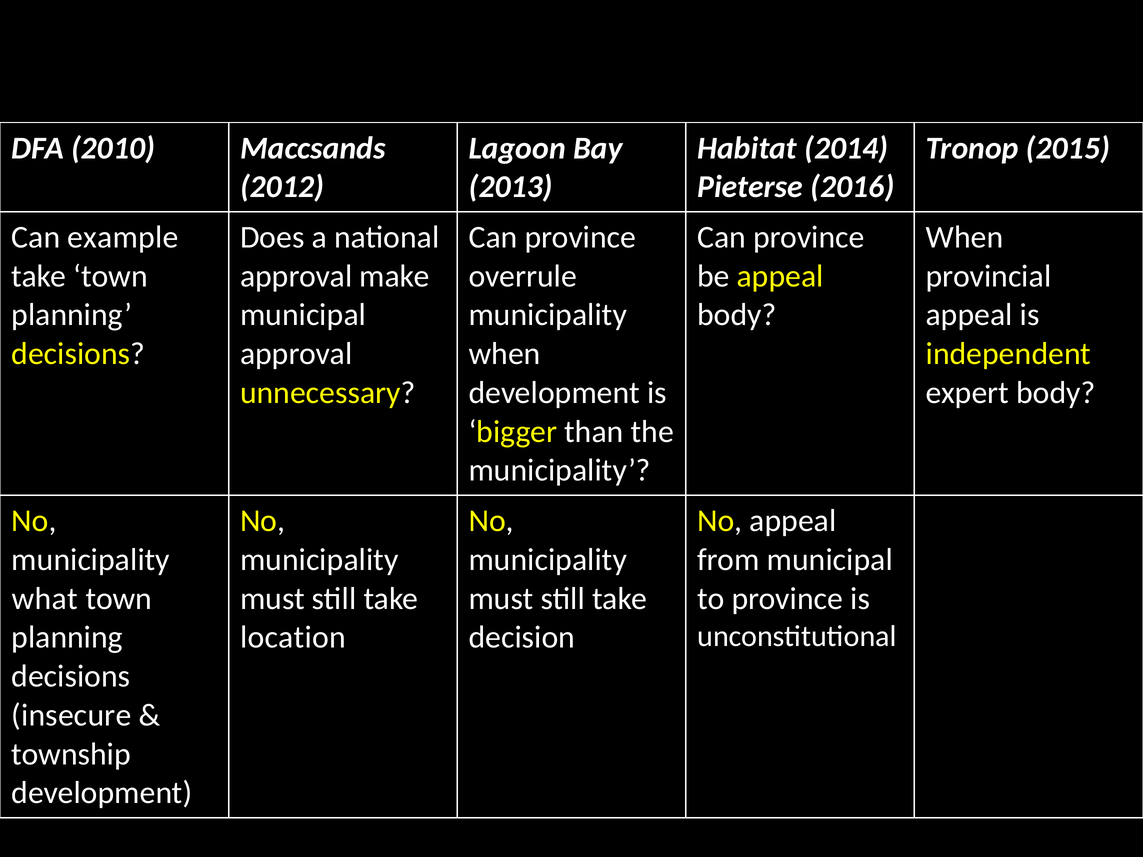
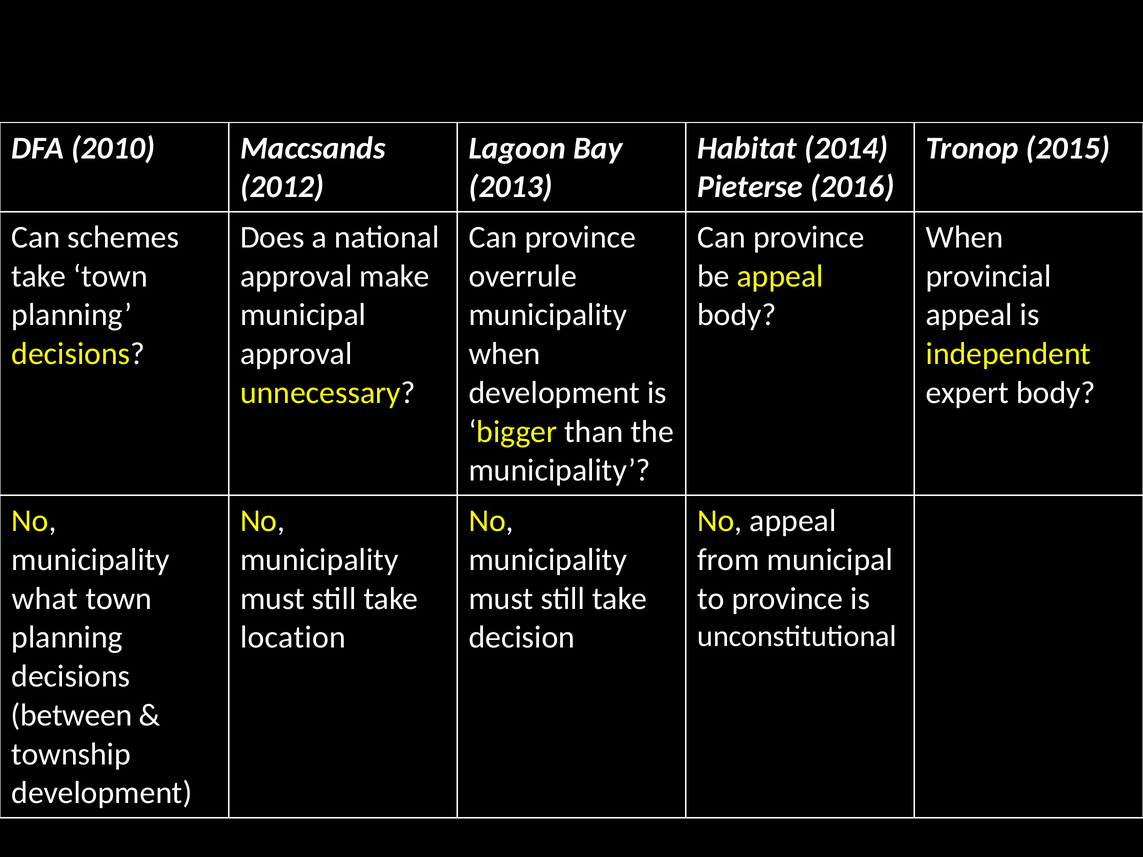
example: example -> schemes
insecure: insecure -> between
